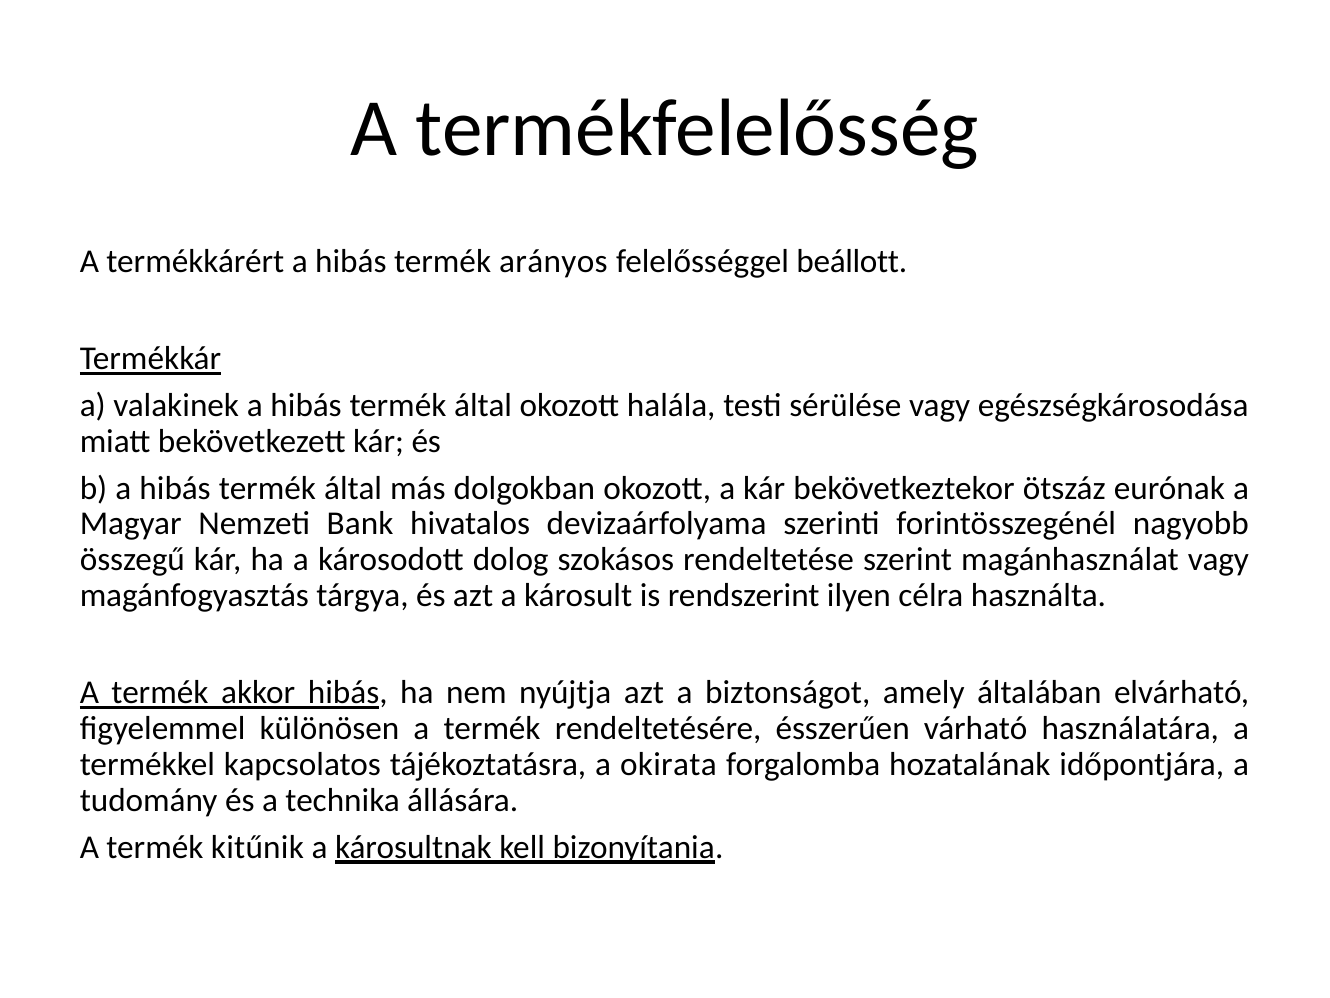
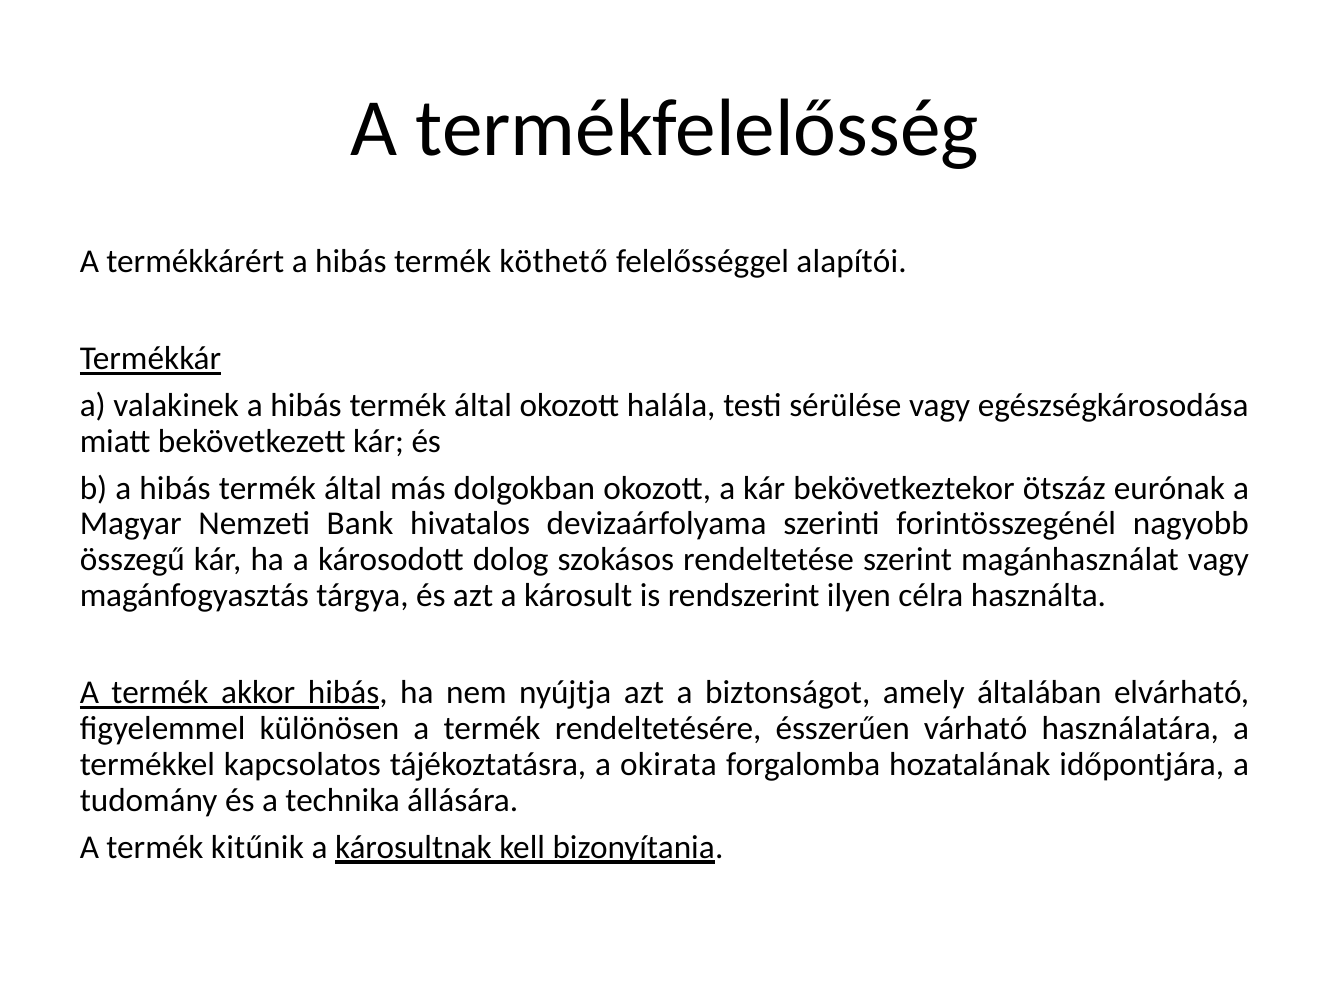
arányos: arányos -> köthető
beállott: beállott -> alapítói
